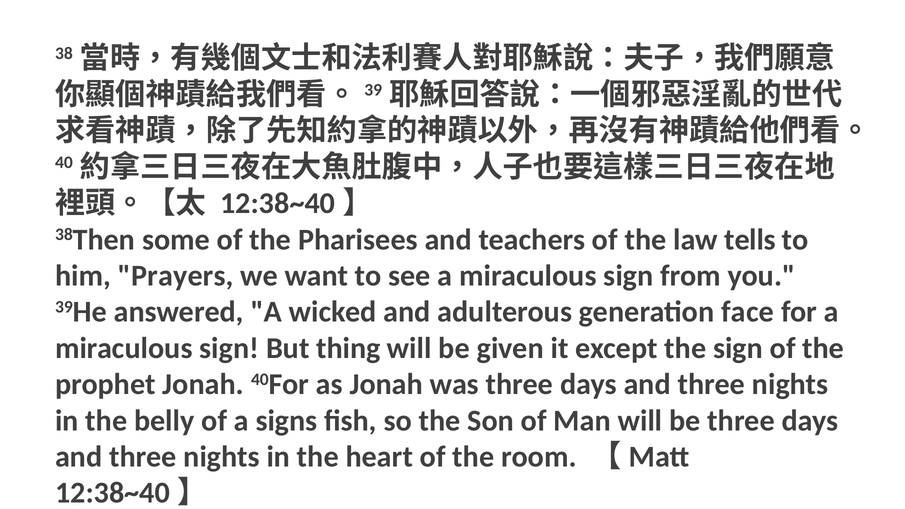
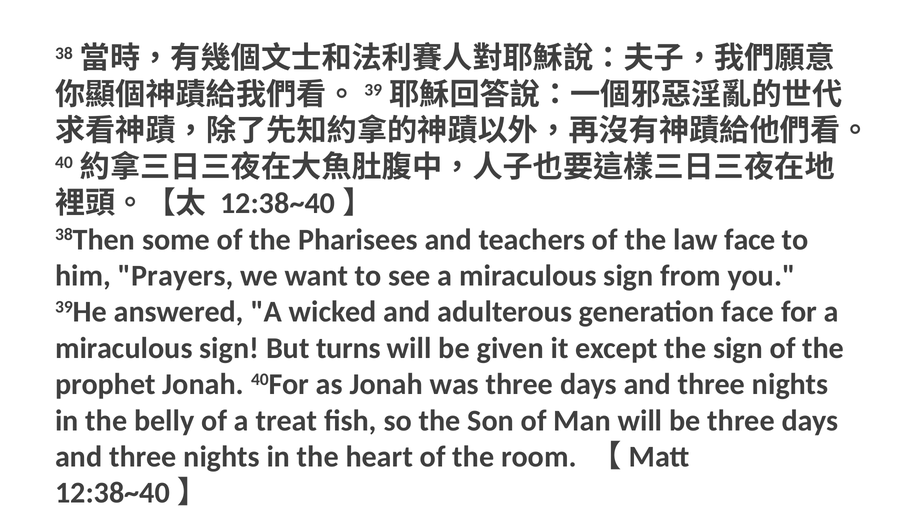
law tells: tells -> face
thing: thing -> turns
signs: signs -> treat
